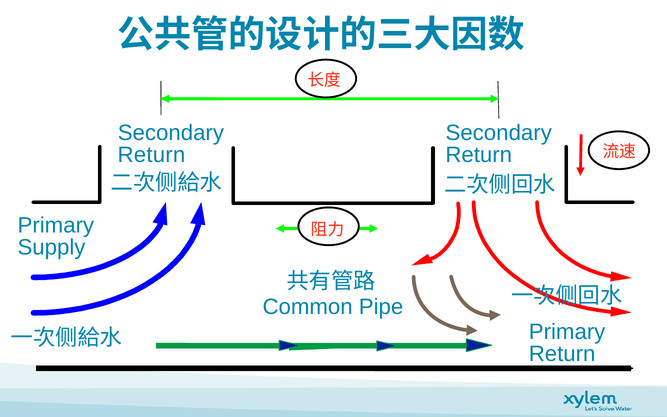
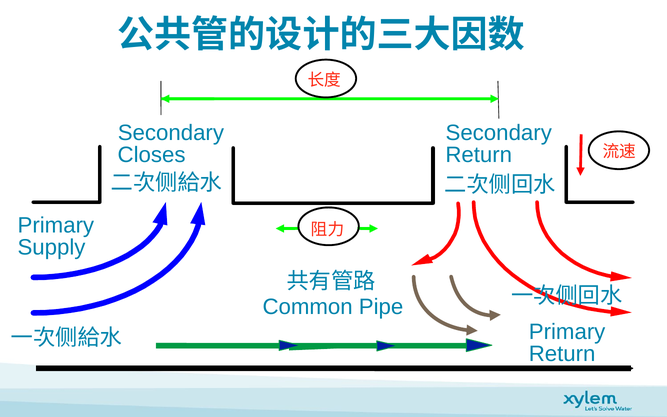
Return at (151, 155): Return -> Closes
